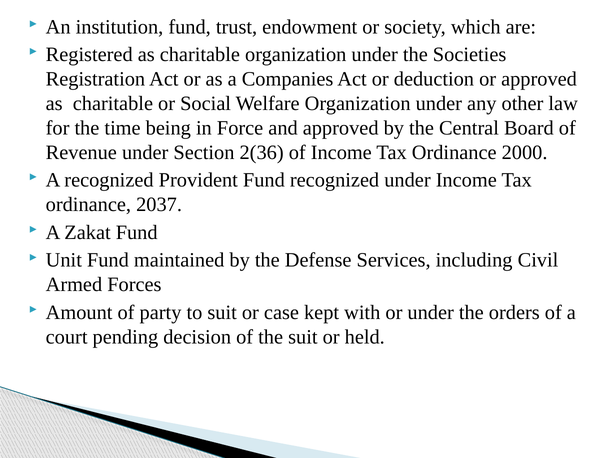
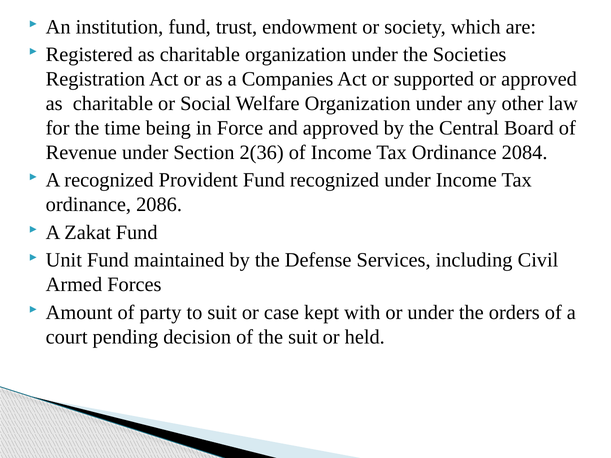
deduction: deduction -> supported
2000: 2000 -> 2084
2037: 2037 -> 2086
